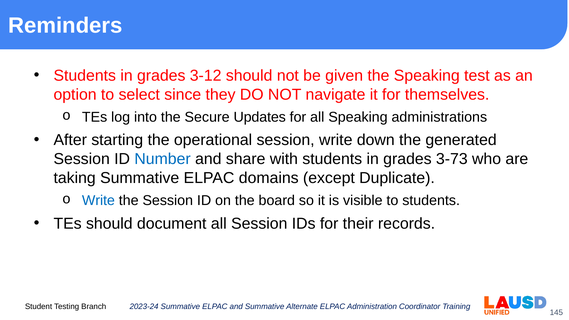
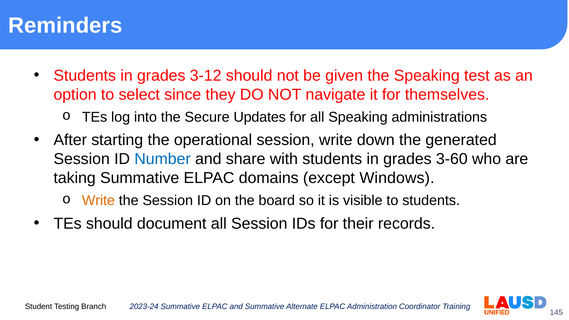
3-73: 3-73 -> 3-60
Duplicate: Duplicate -> Windows
Write at (98, 201) colour: blue -> orange
